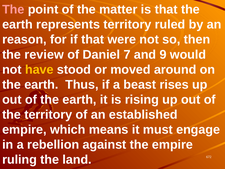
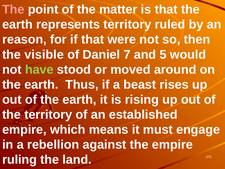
review: review -> visible
9: 9 -> 5
have colour: yellow -> light green
